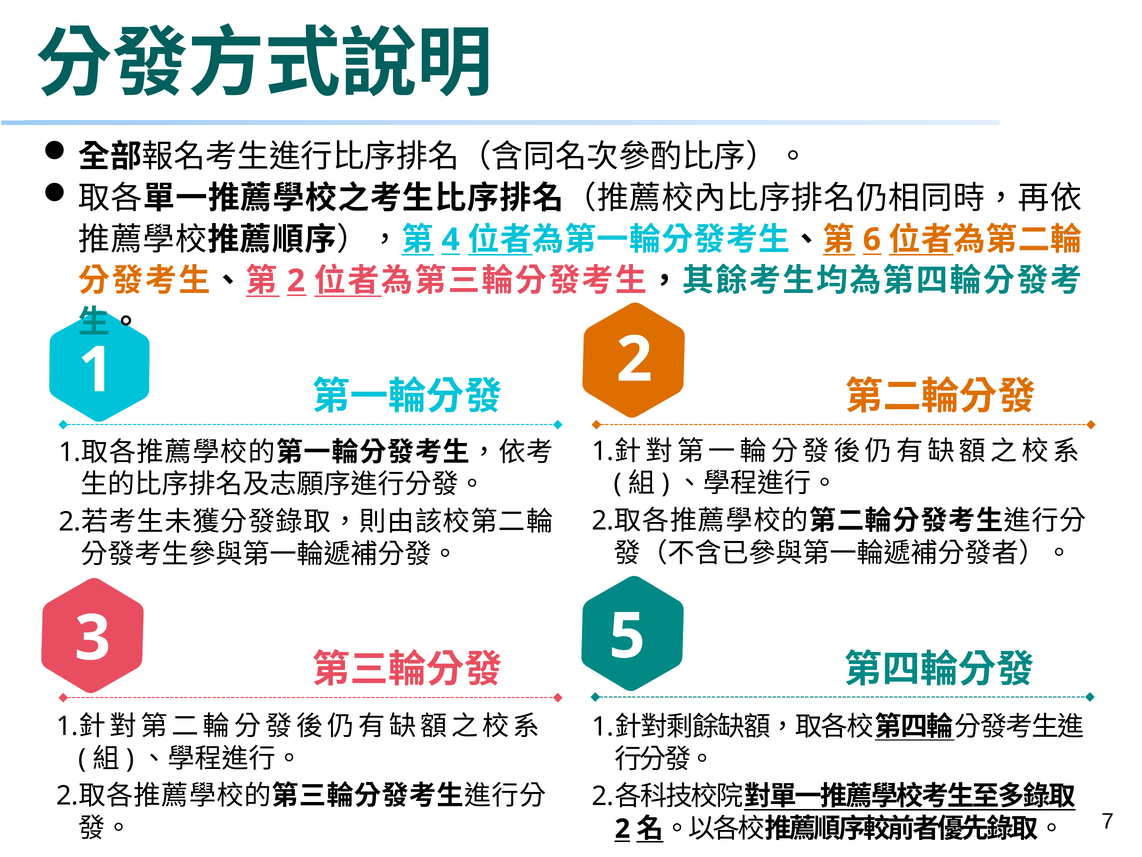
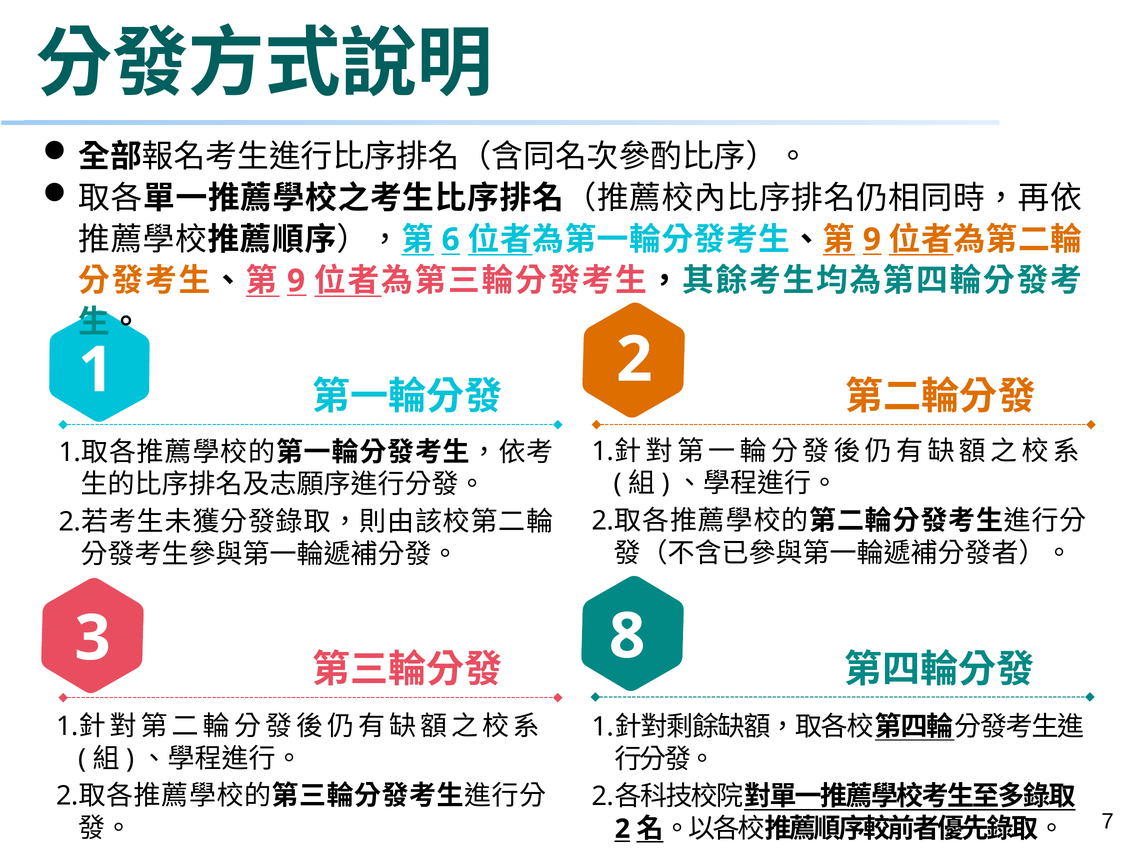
4: 4 -> 6
6 at (872, 239): 6 -> 9
2 at (296, 281): 2 -> 9
5: 5 -> 8
